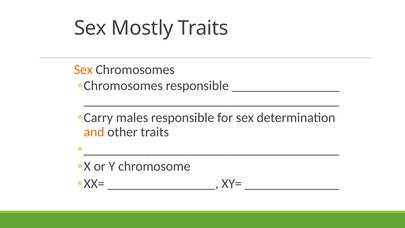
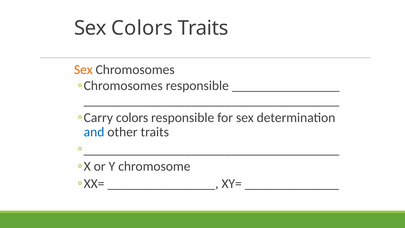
Sex Mostly: Mostly -> Colors
males at (132, 117): males -> colors
and colour: orange -> blue
